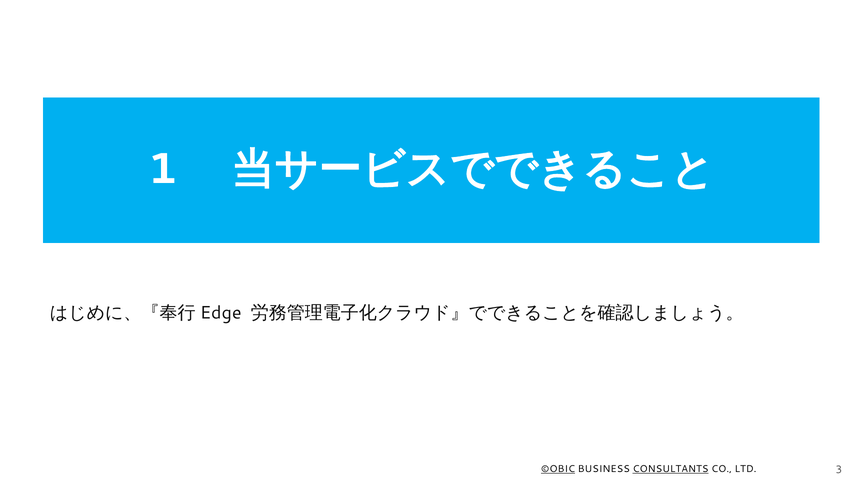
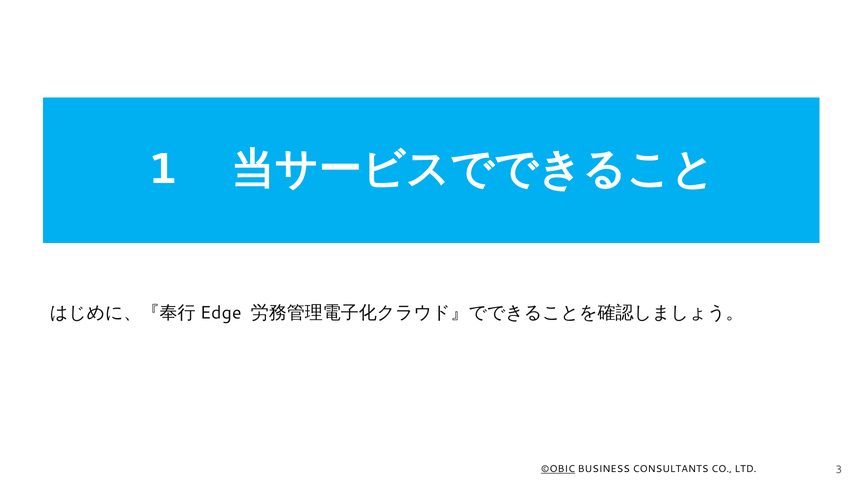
CONSULTANTS underline: present -> none
